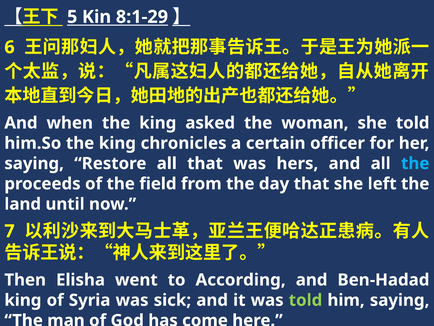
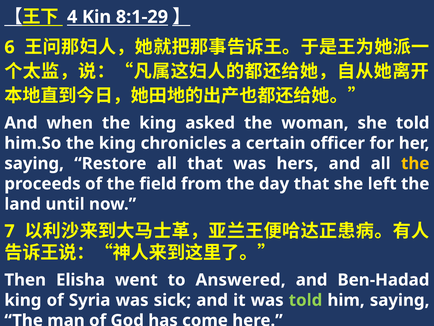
5: 5 -> 4
the at (415, 163) colour: light blue -> yellow
According: According -> Answered
